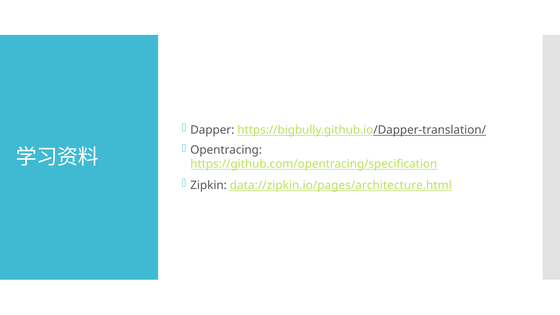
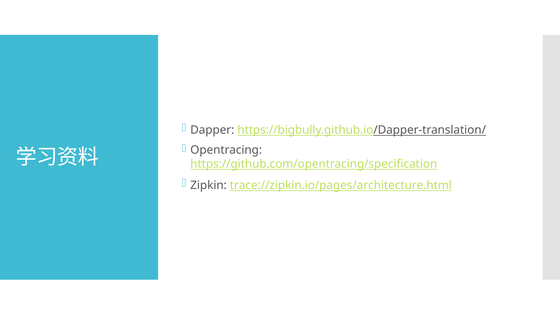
data://zipkin.io/pages/architecture.html: data://zipkin.io/pages/architecture.html -> trace://zipkin.io/pages/architecture.html
